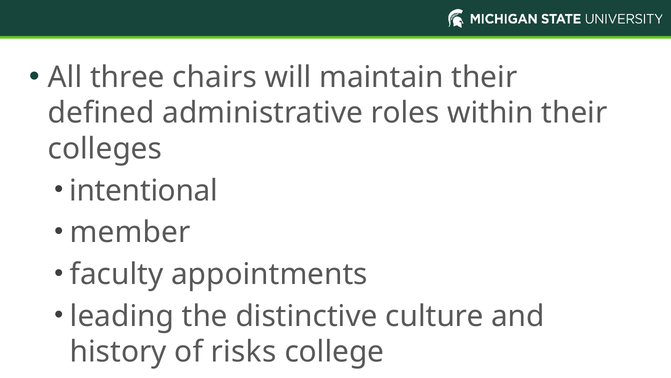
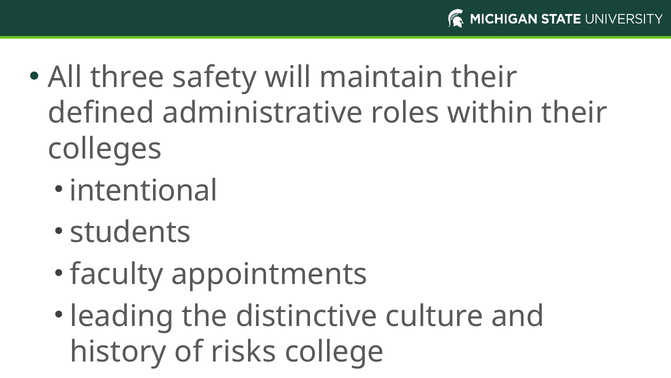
chairs: chairs -> safety
member: member -> students
